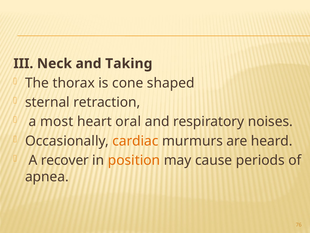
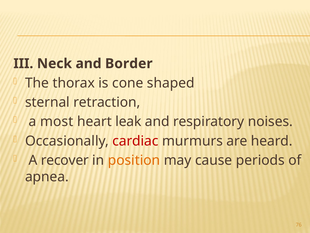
Taking: Taking -> Border
oral: oral -> leak
cardiac colour: orange -> red
